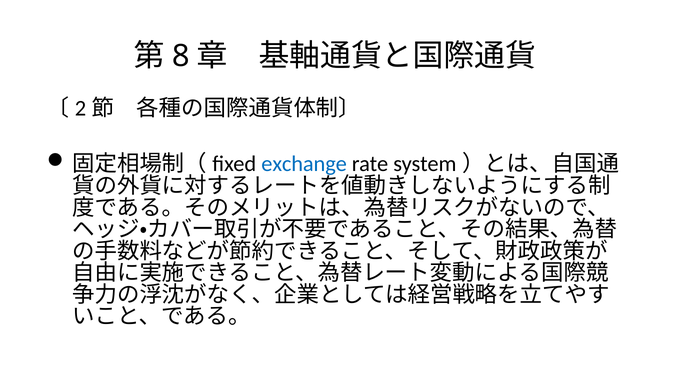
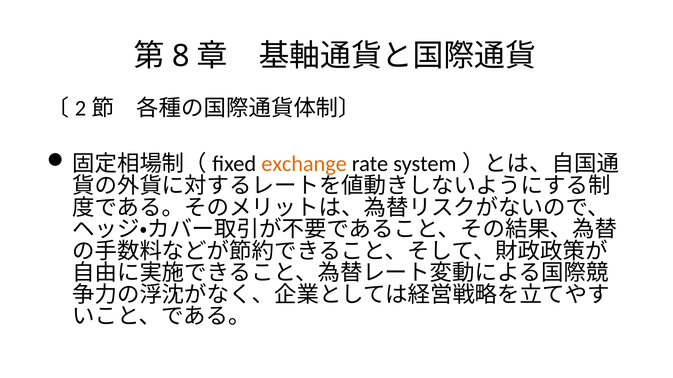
exchange colour: blue -> orange
